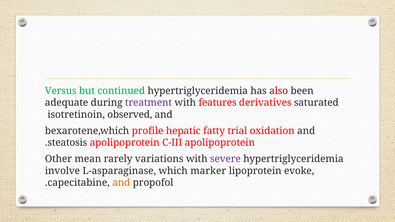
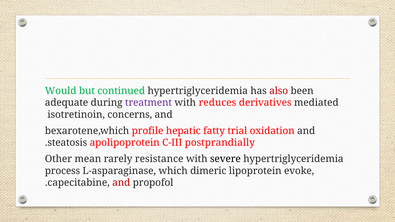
Versus: Versus -> Would
features: features -> reduces
saturated: saturated -> mediated
observed: observed -> concerns
C-III apolipoprotein: apolipoprotein -> postprandially
variations: variations -> resistance
severe colour: purple -> black
involve: involve -> process
marker: marker -> dimeric
and at (121, 183) colour: orange -> red
